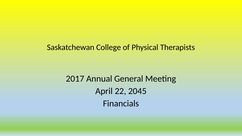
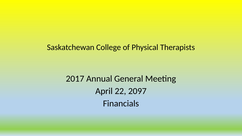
2045: 2045 -> 2097
